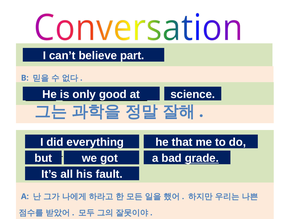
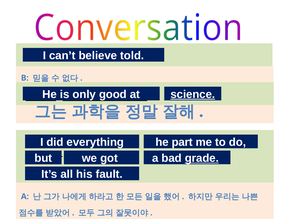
part: part -> told
science underline: none -> present
that: that -> part
